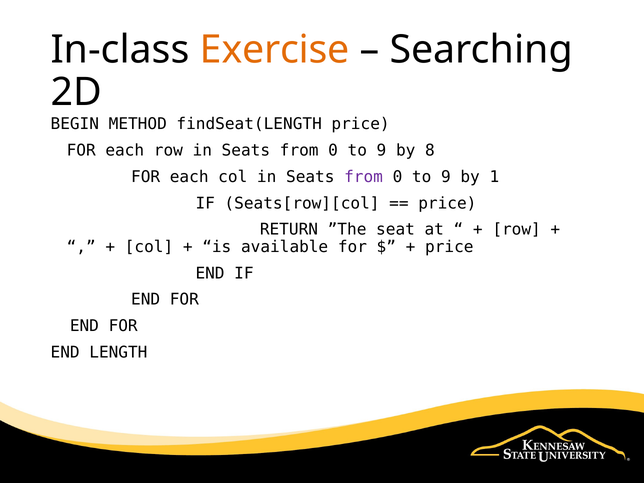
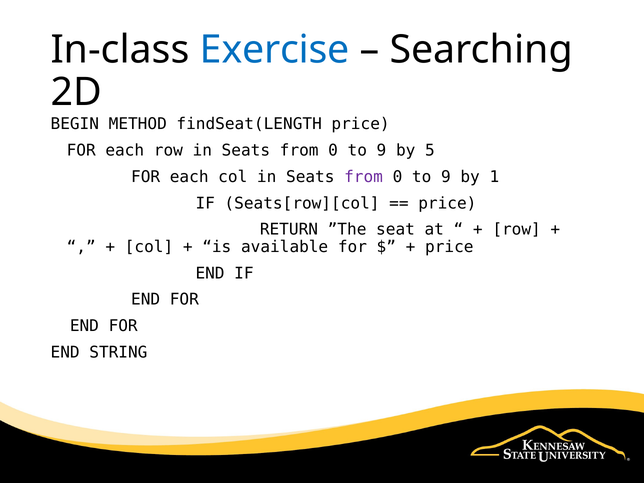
Exercise colour: orange -> blue
8: 8 -> 5
LENGTH: LENGTH -> STRING
